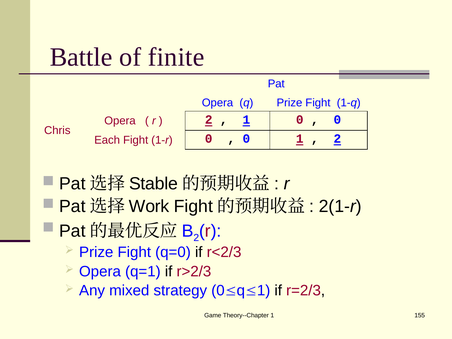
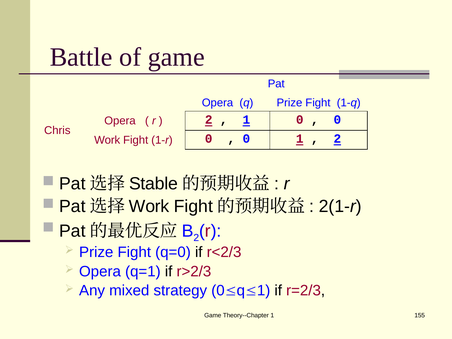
of finite: finite -> game
Each at (107, 140): Each -> Work
